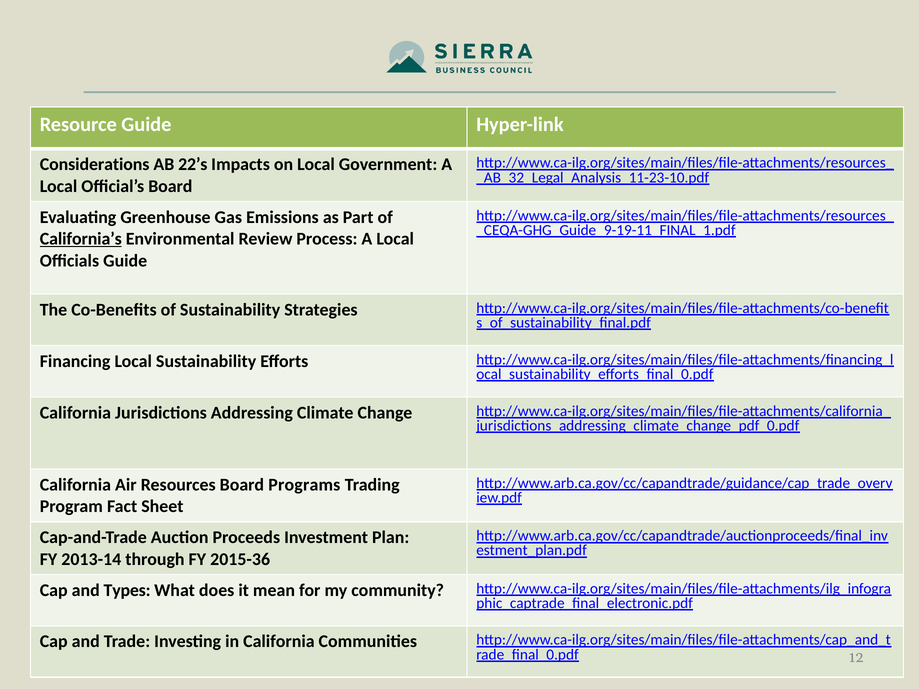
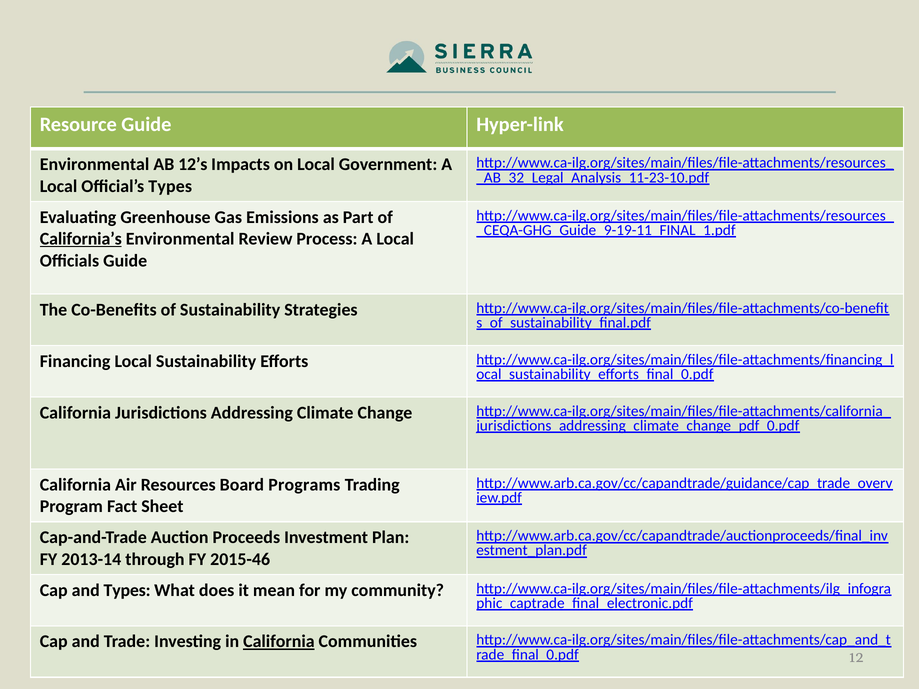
Considerations at (95, 165): Considerations -> Environmental
22’s: 22’s -> 12’s
Official’s Board: Board -> Types
2015-36: 2015-36 -> 2015-46
California at (279, 642) underline: none -> present
